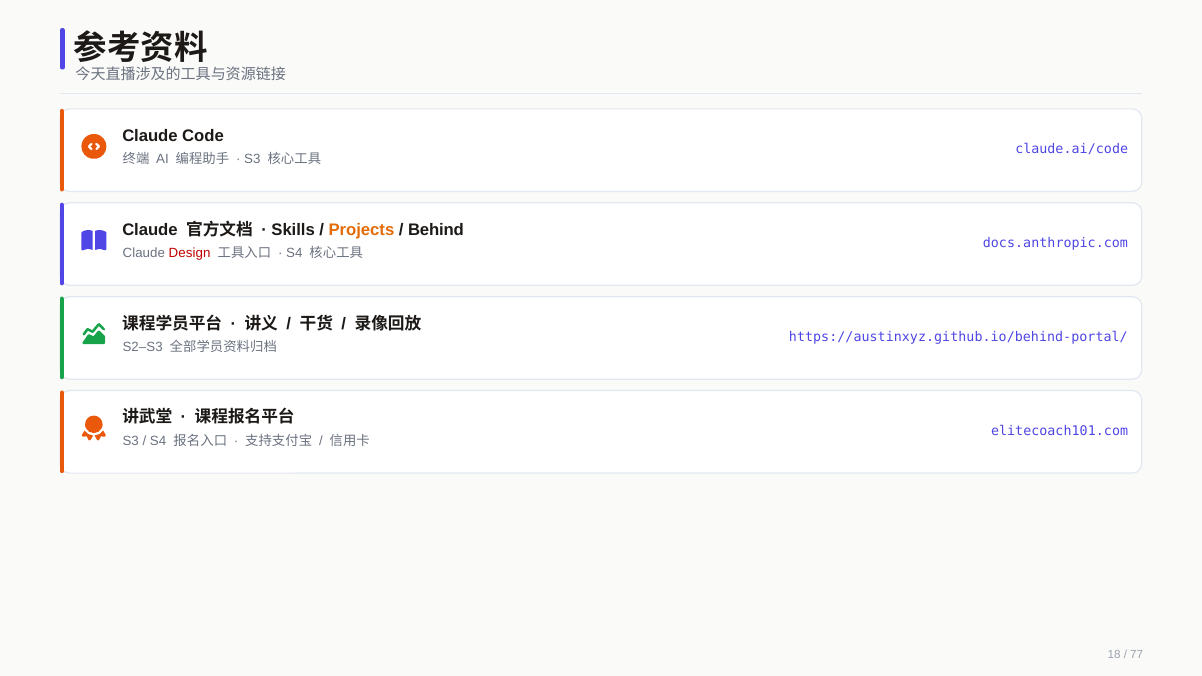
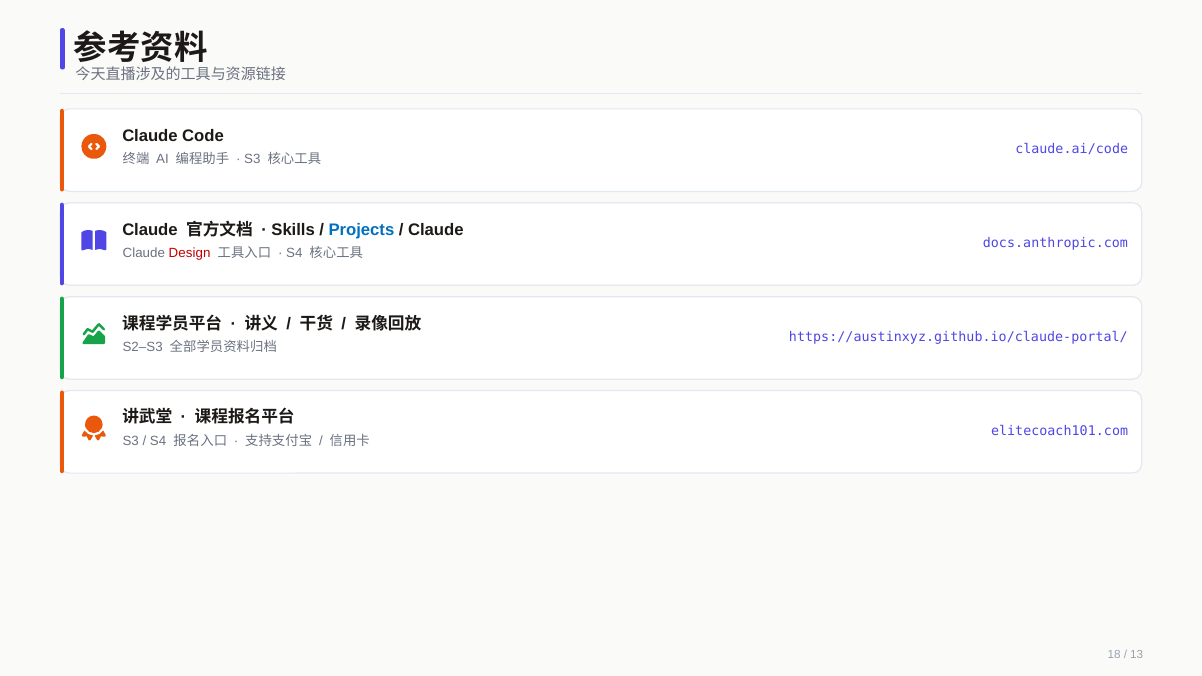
Projects colour: orange -> blue
Behind at (436, 230): Behind -> Claude
https://austinxyz.github.io/behind-portal/: https://austinxyz.github.io/behind-portal/ -> https://austinxyz.github.io/claude-portal/
77: 77 -> 13
